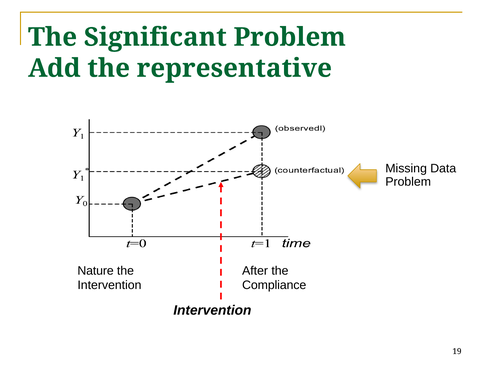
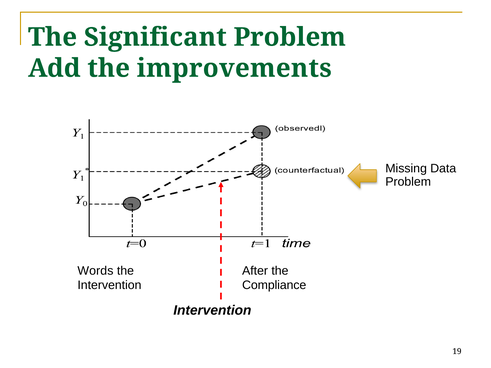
representative: representative -> improvements
Nature: Nature -> Words
